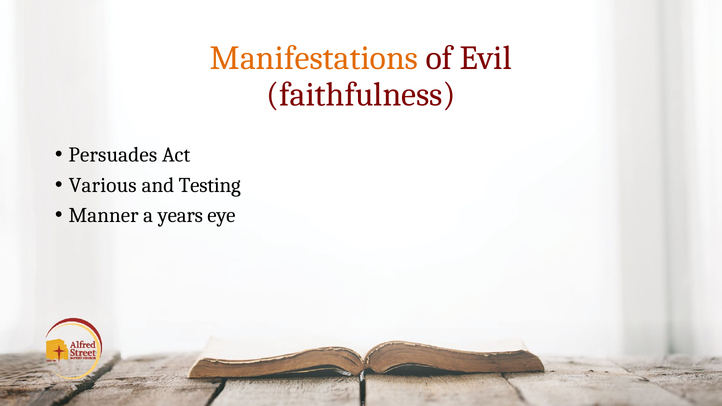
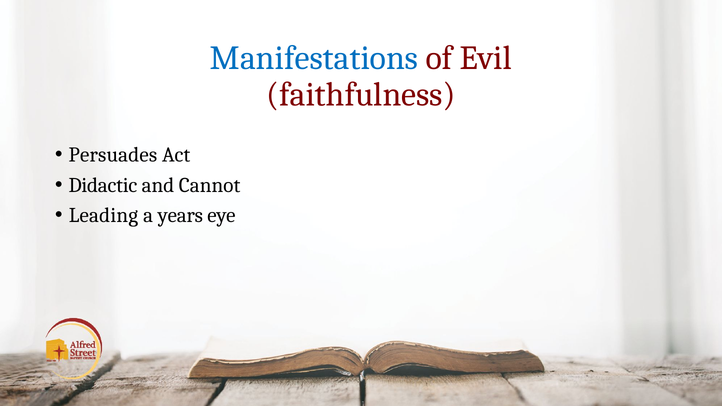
Manifestations colour: orange -> blue
Various: Various -> Didactic
Testing: Testing -> Cannot
Manner: Manner -> Leading
